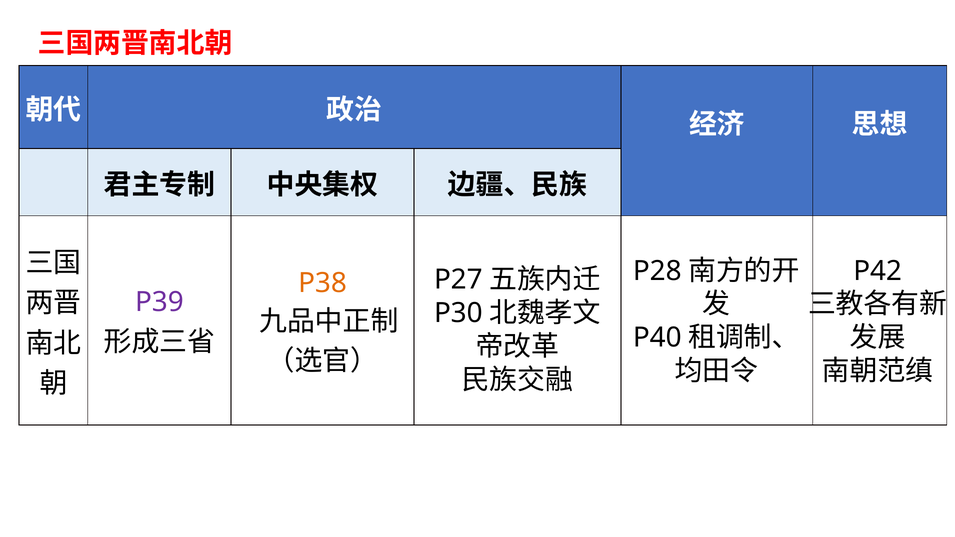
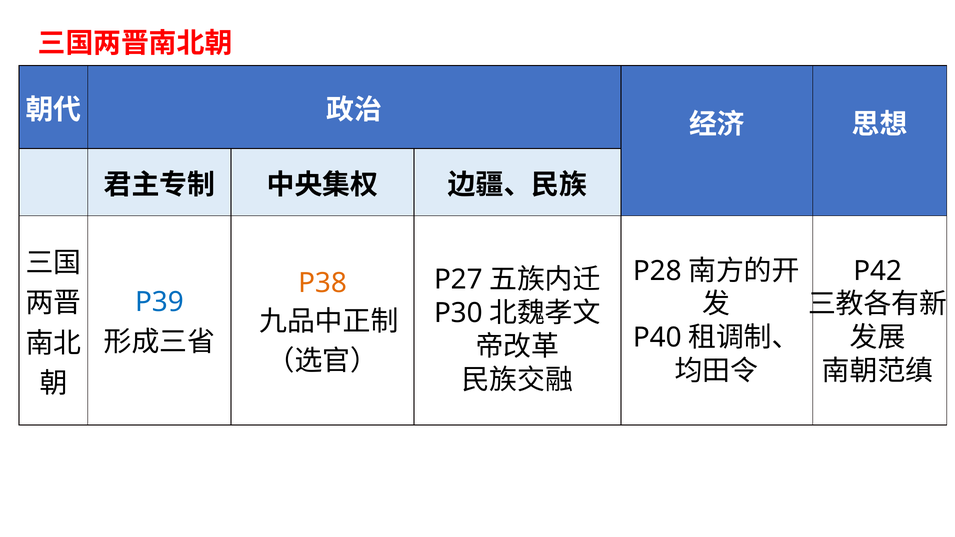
P39 colour: purple -> blue
